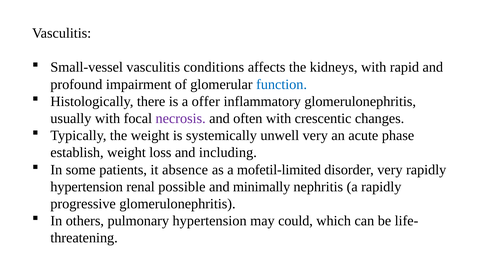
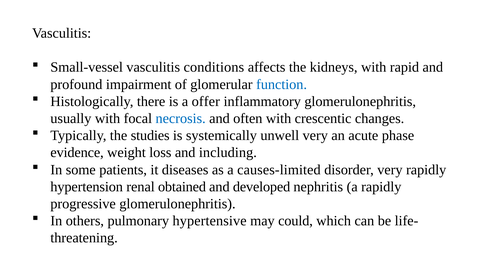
necrosis colour: purple -> blue
the weight: weight -> studies
establish: establish -> evidence
absence: absence -> diseases
mofetil-limited: mofetil-limited -> causes-limited
possible: possible -> obtained
minimally: minimally -> developed
pulmonary hypertension: hypertension -> hypertensive
